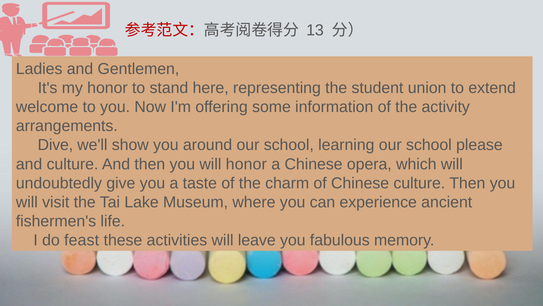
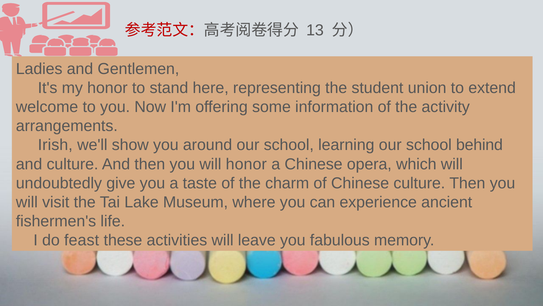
Dive: Dive -> Irish
please: please -> behind
